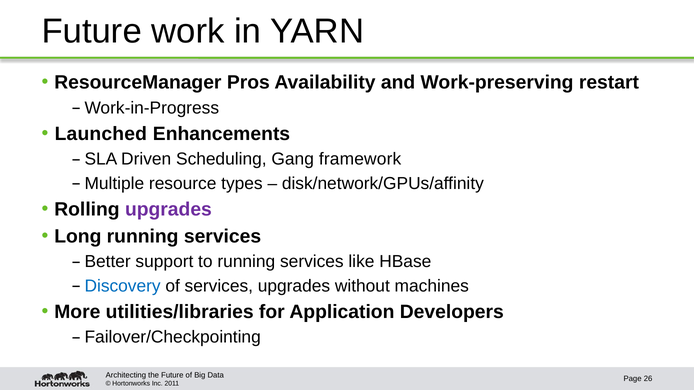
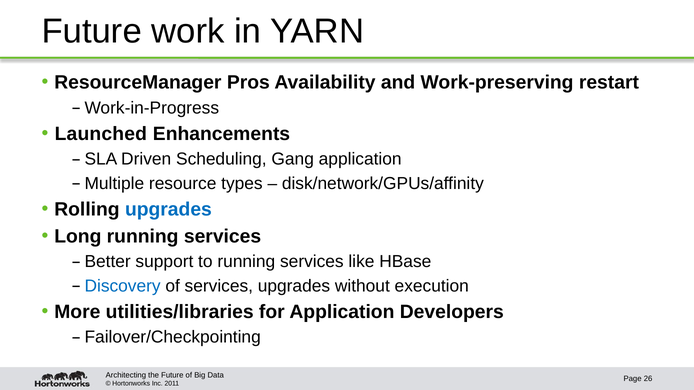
Gang framework: framework -> application
upgrades at (168, 210) colour: purple -> blue
machines: machines -> execution
